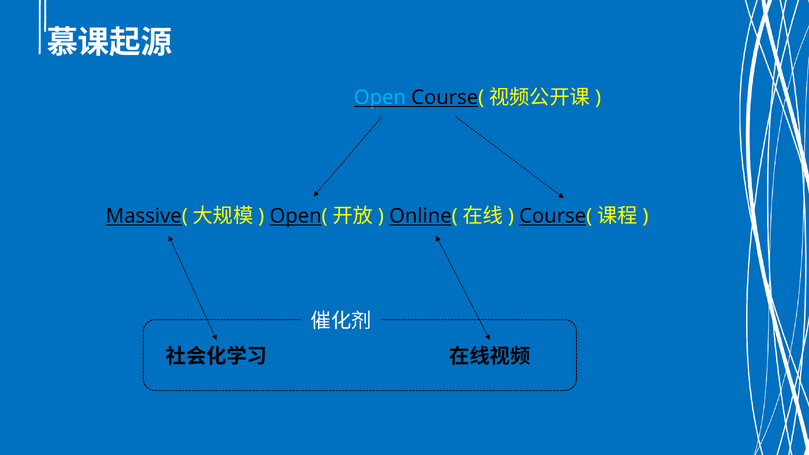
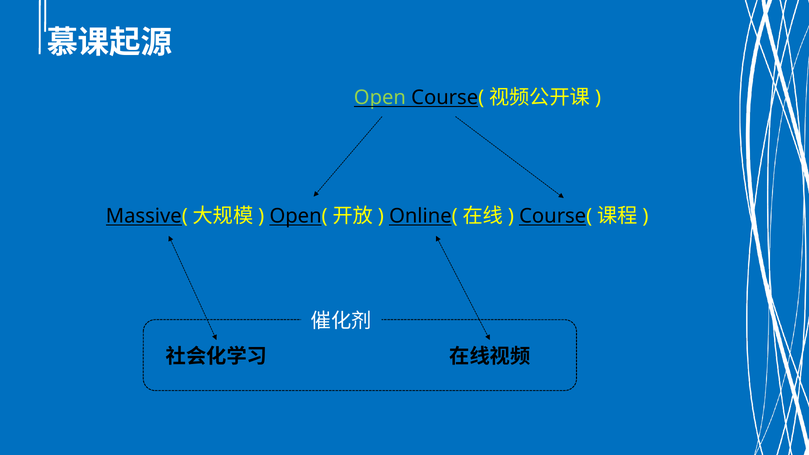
Open colour: light blue -> light green
